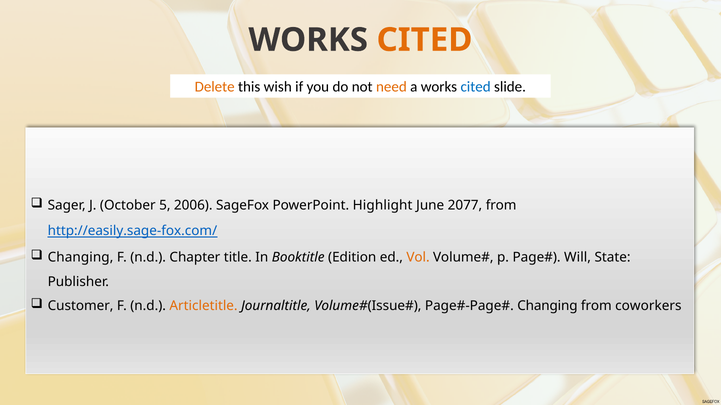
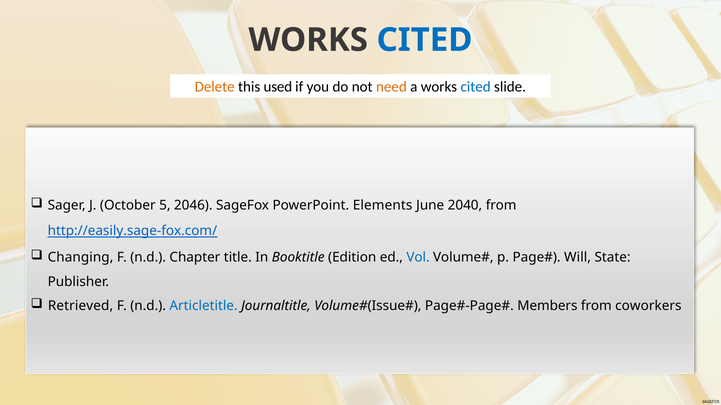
CITED at (425, 40) colour: orange -> blue
wish: wish -> used
2006: 2006 -> 2046
Highlight: Highlight -> Elements
2077: 2077 -> 2040
Vol colour: orange -> blue
Customer: Customer -> Retrieved
Articletitle colour: orange -> blue
Changing at (547, 306): Changing -> Members
